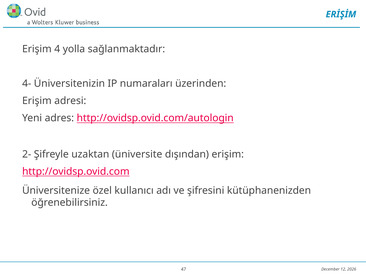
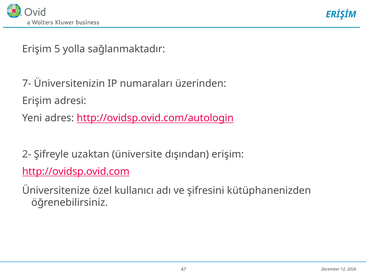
4: 4 -> 5
4-: 4- -> 7-
